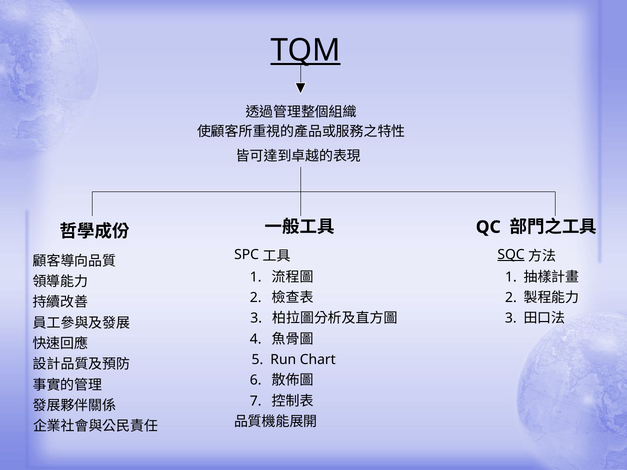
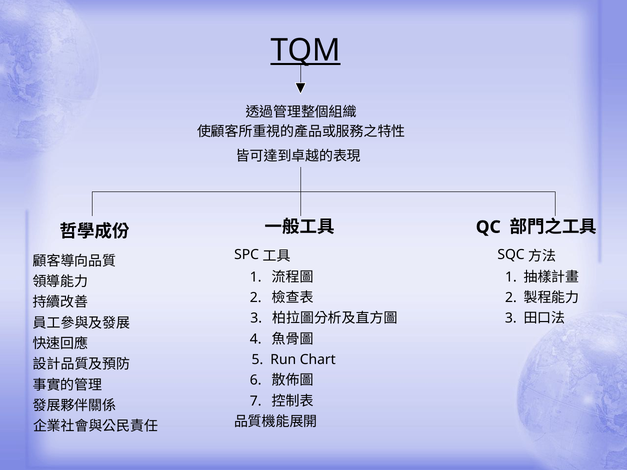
SQC underline: present -> none
